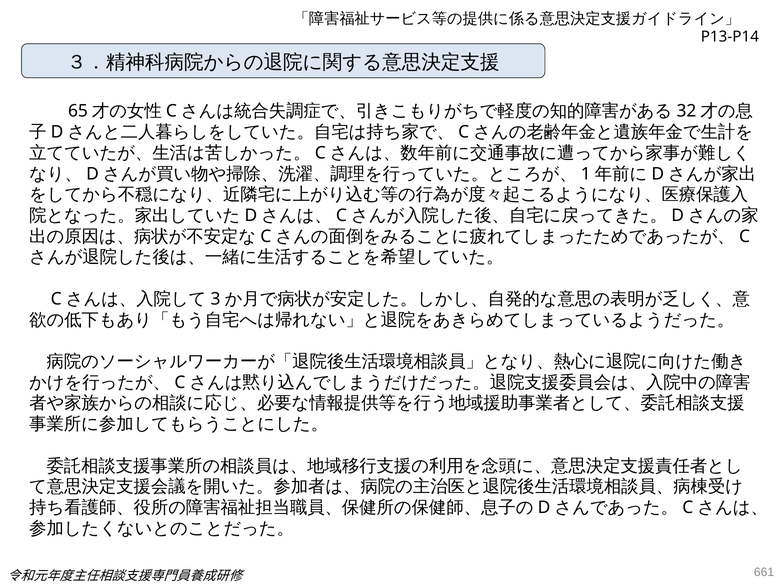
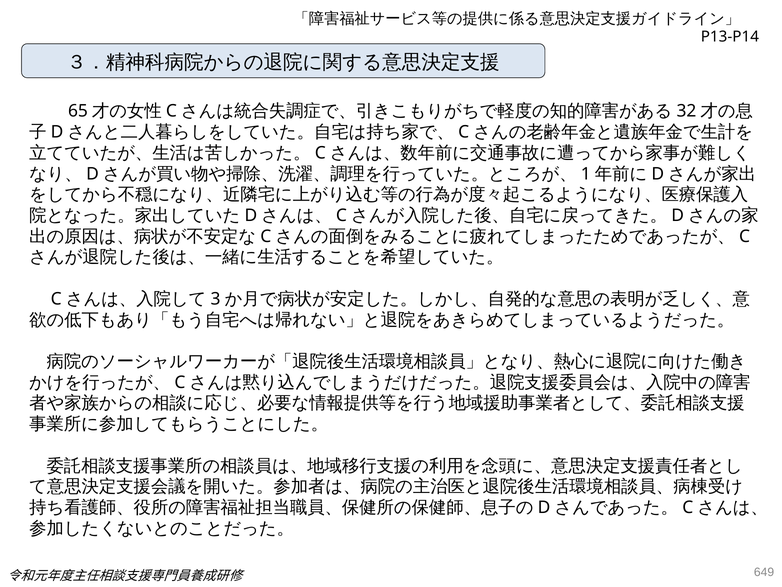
661: 661 -> 649
